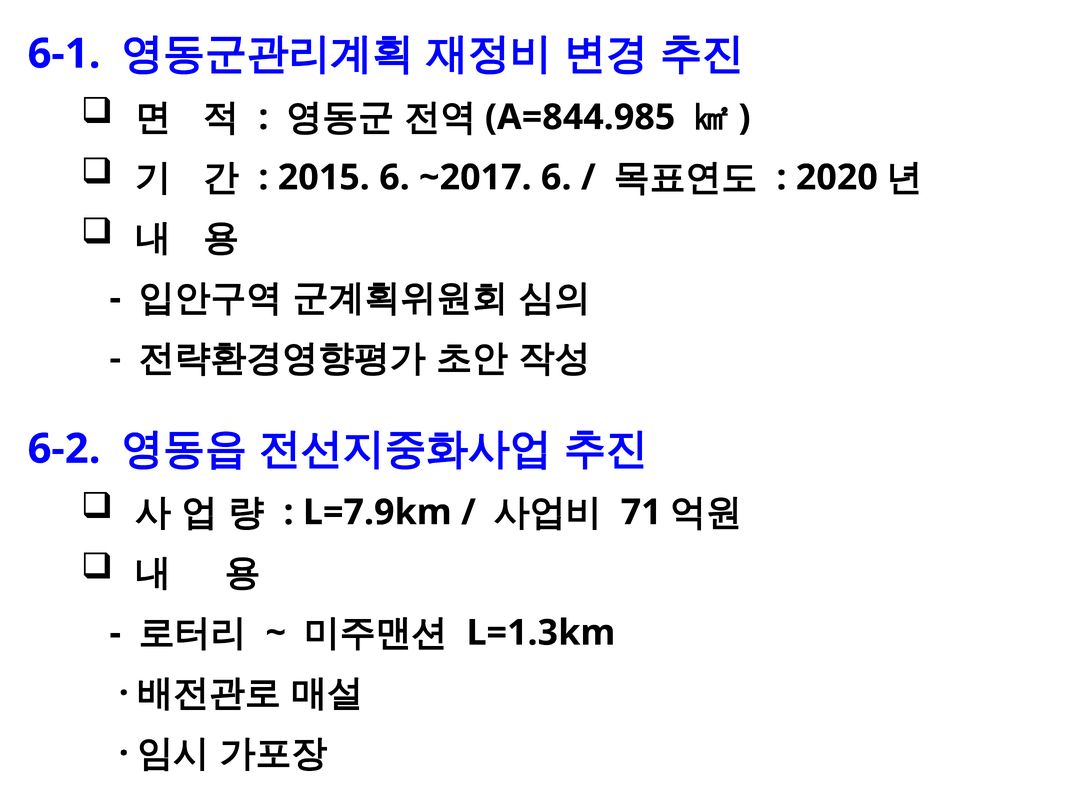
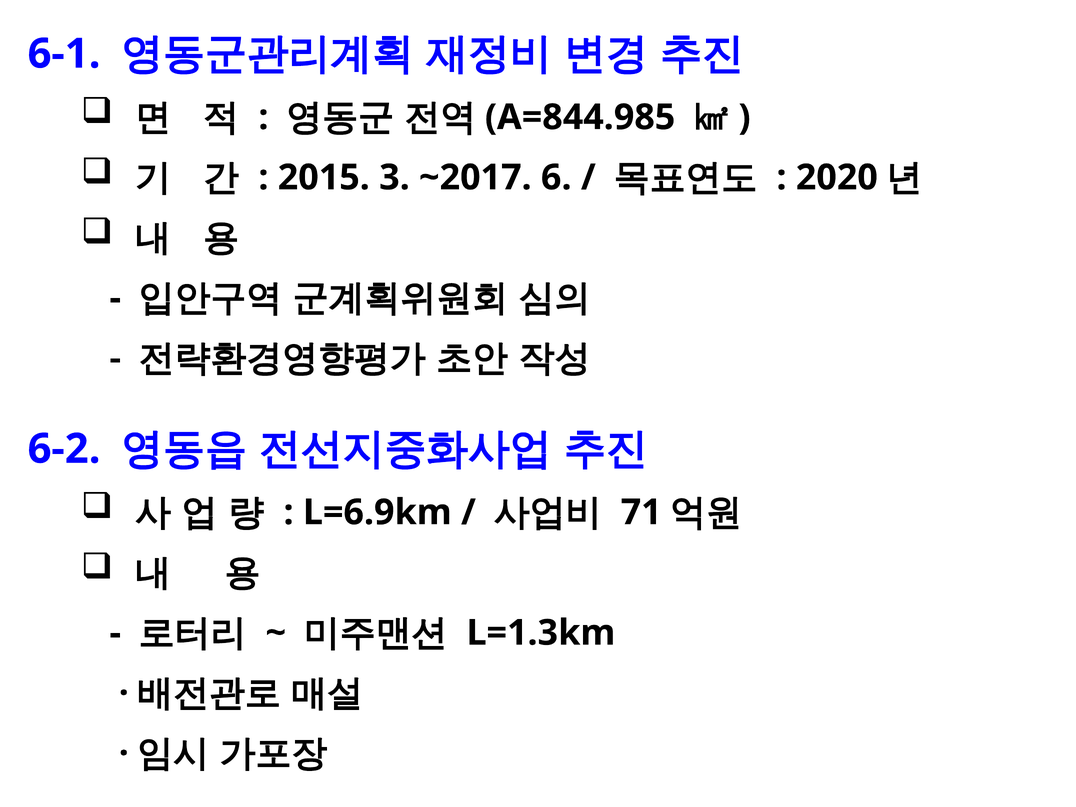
2015 6: 6 -> 3
L=7.9km: L=7.9km -> L=6.9km
